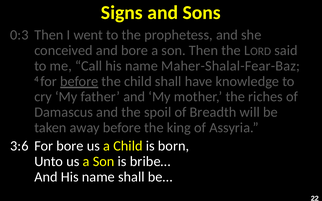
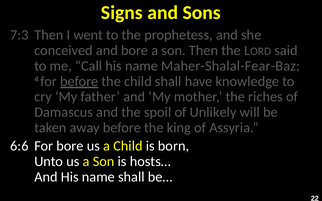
0:3: 0:3 -> 7:3
Breadth: Breadth -> Unlikely
3:6: 3:6 -> 6:6
bribe…: bribe… -> hosts…
